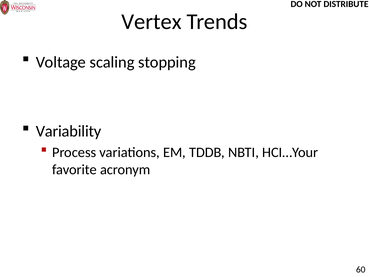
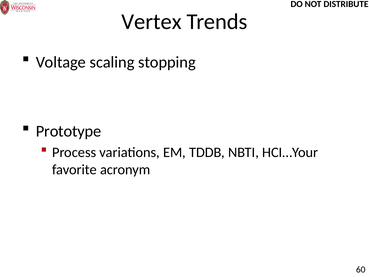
Variability: Variability -> Prototype
